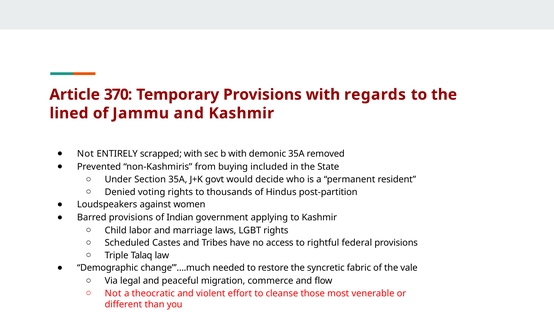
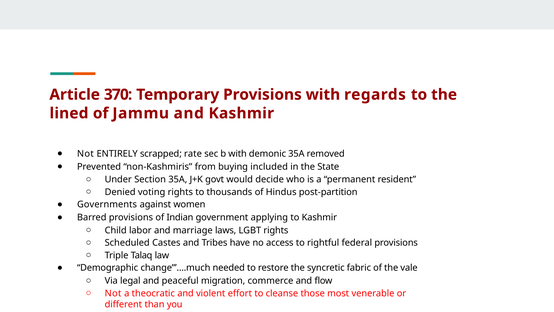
scrapped with: with -> rate
Loudspeakers: Loudspeakers -> Governments
